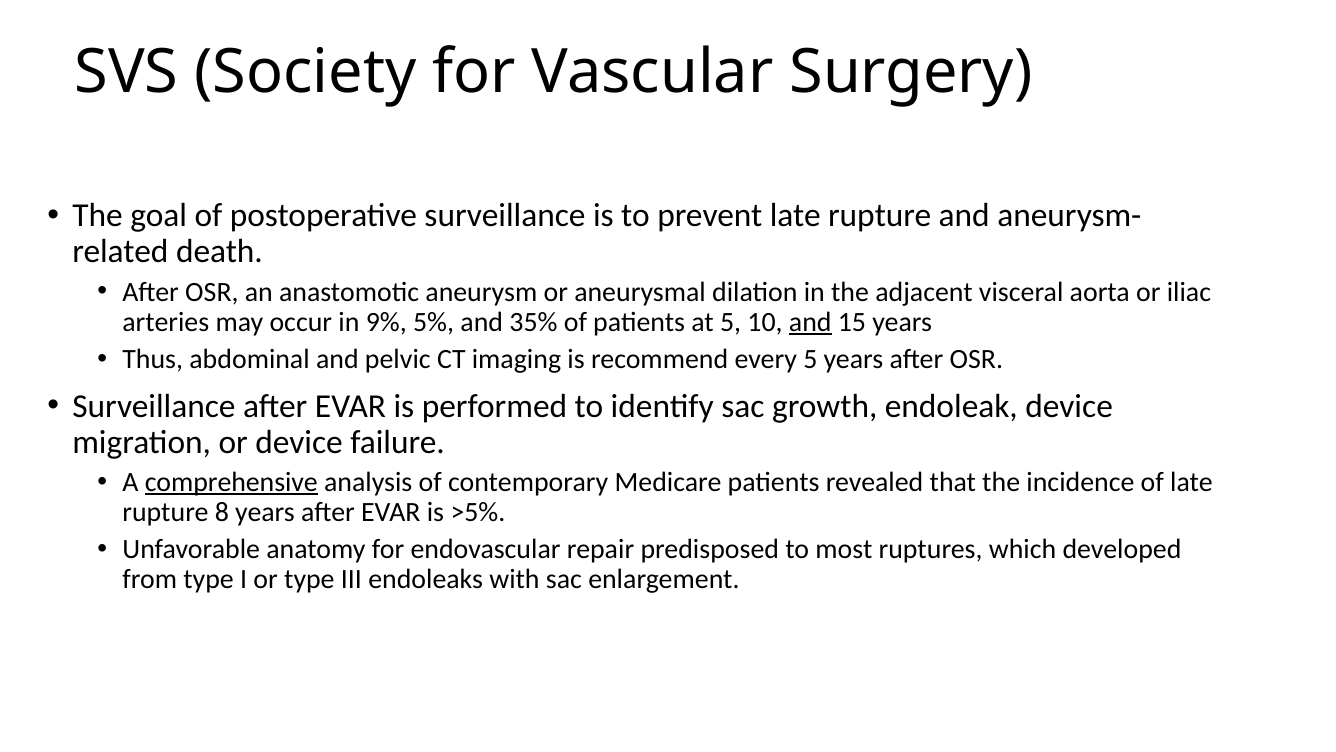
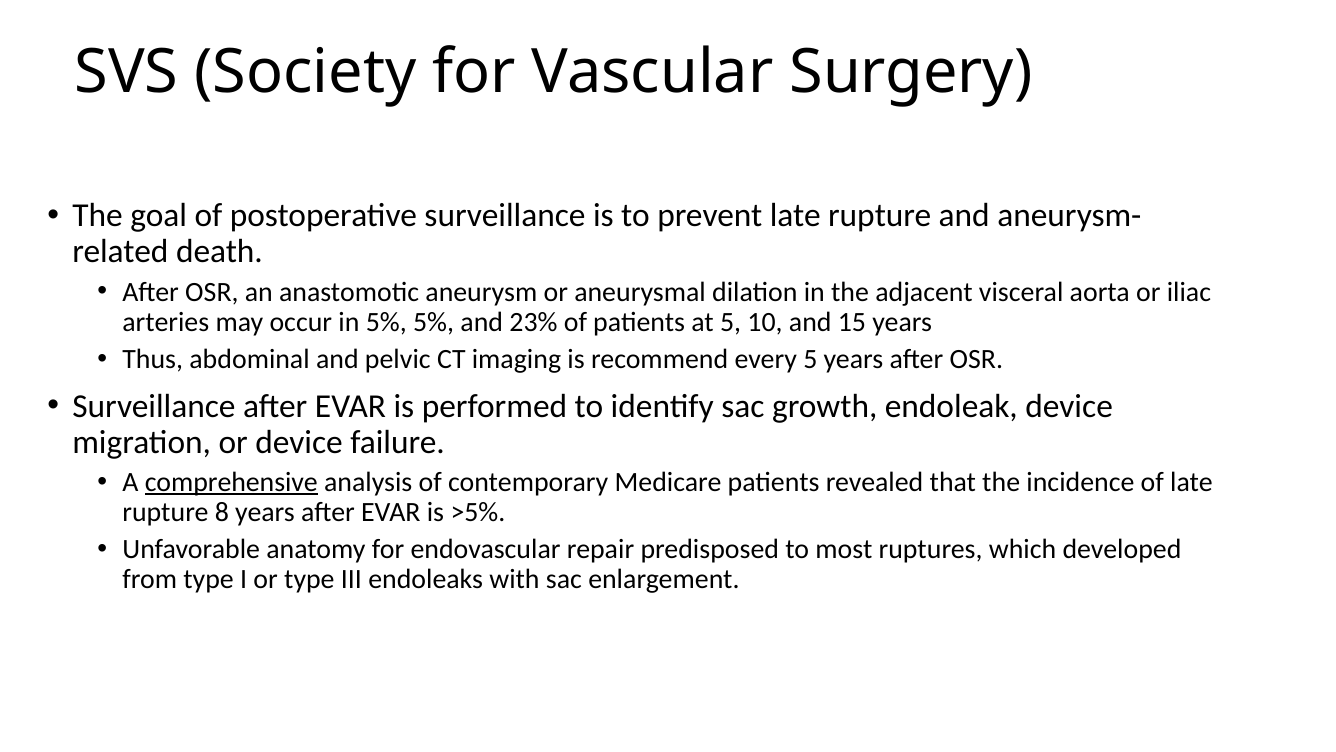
in 9%: 9% -> 5%
35%: 35% -> 23%
and at (810, 322) underline: present -> none
